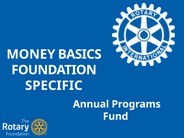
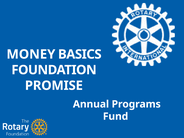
SPECIFIC: SPECIFIC -> PROMISE
